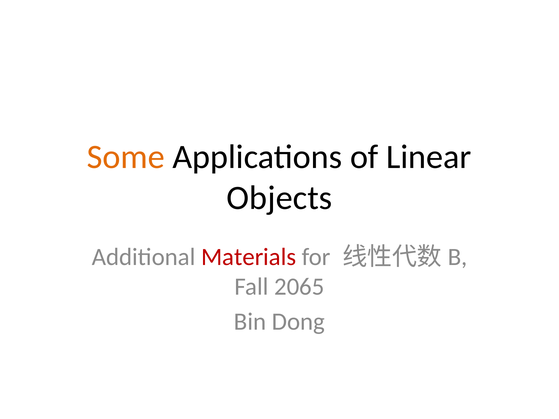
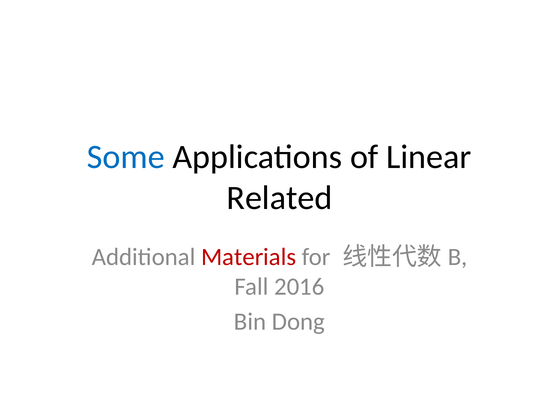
Some colour: orange -> blue
Objects: Objects -> Related
2065: 2065 -> 2016
